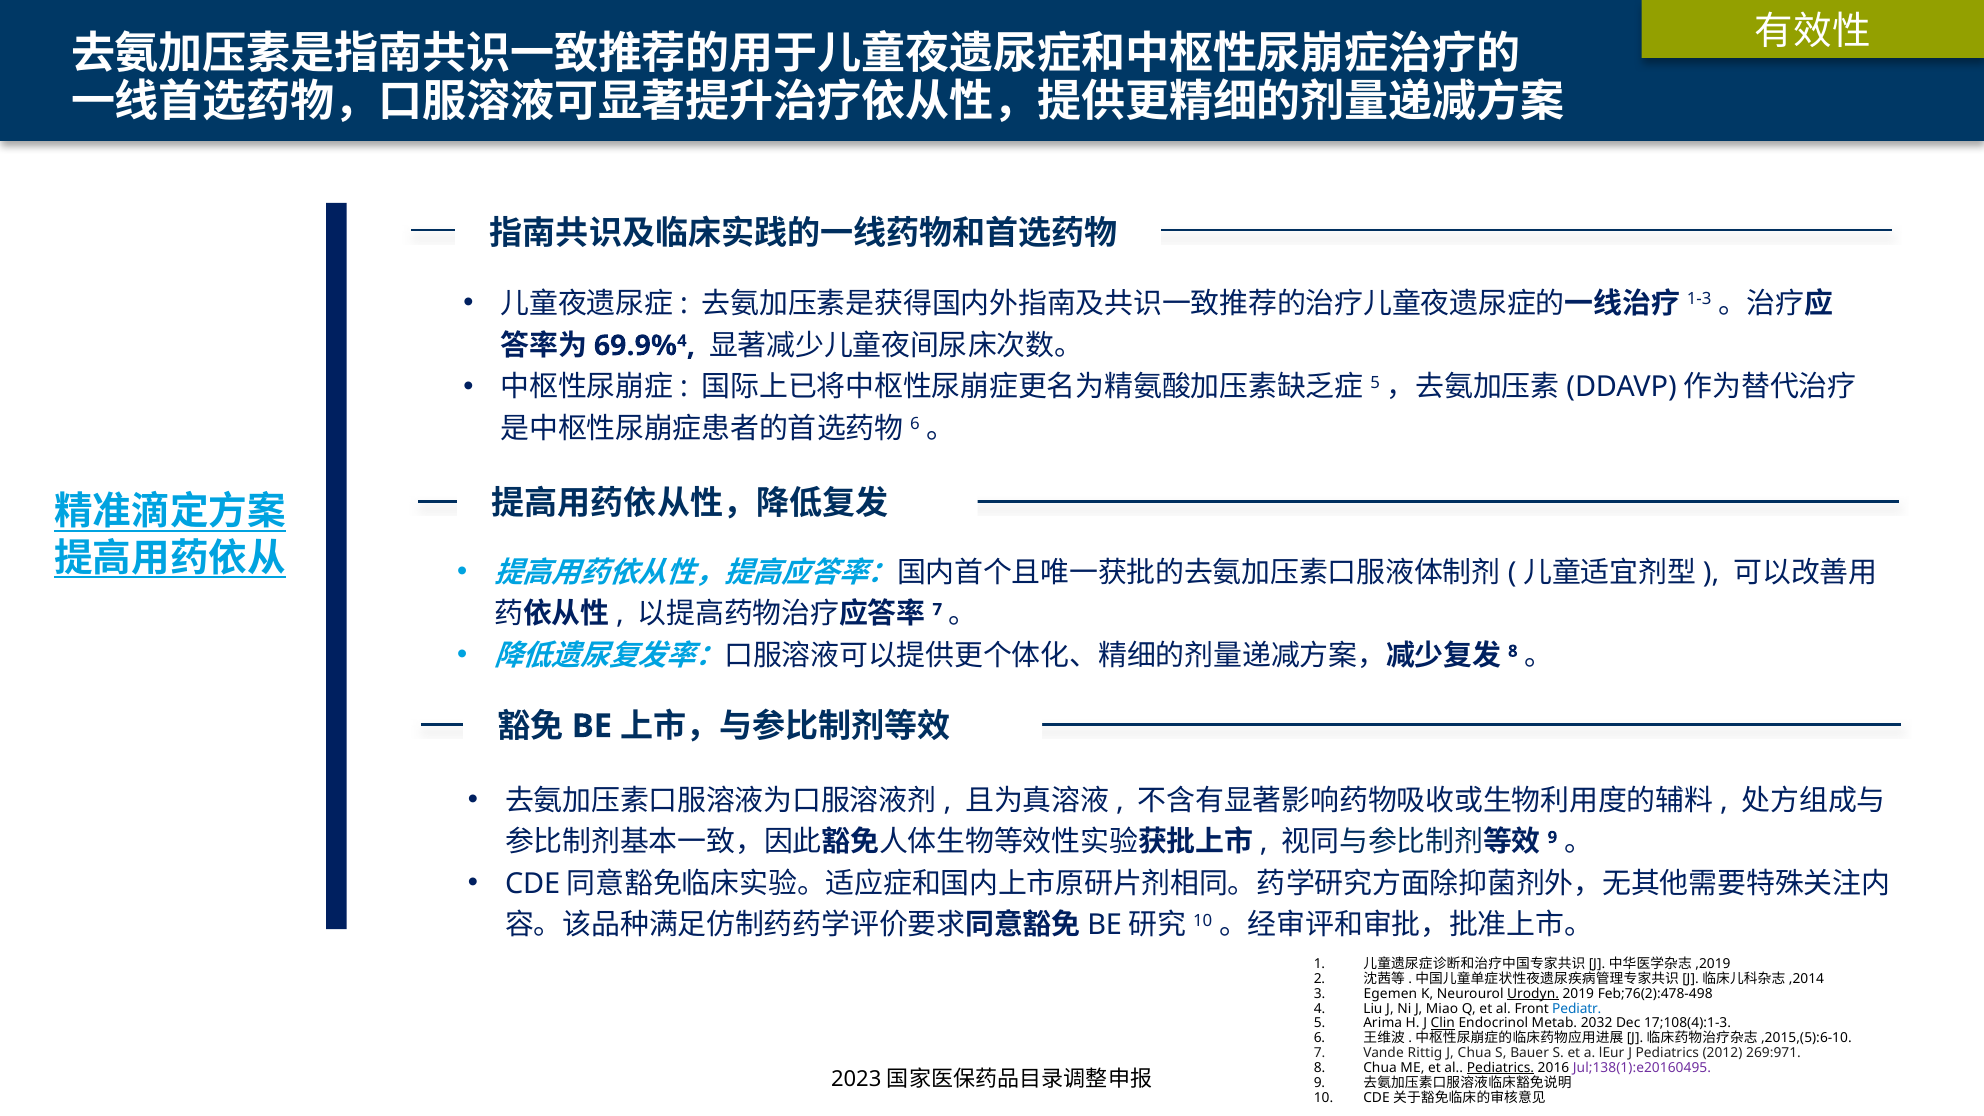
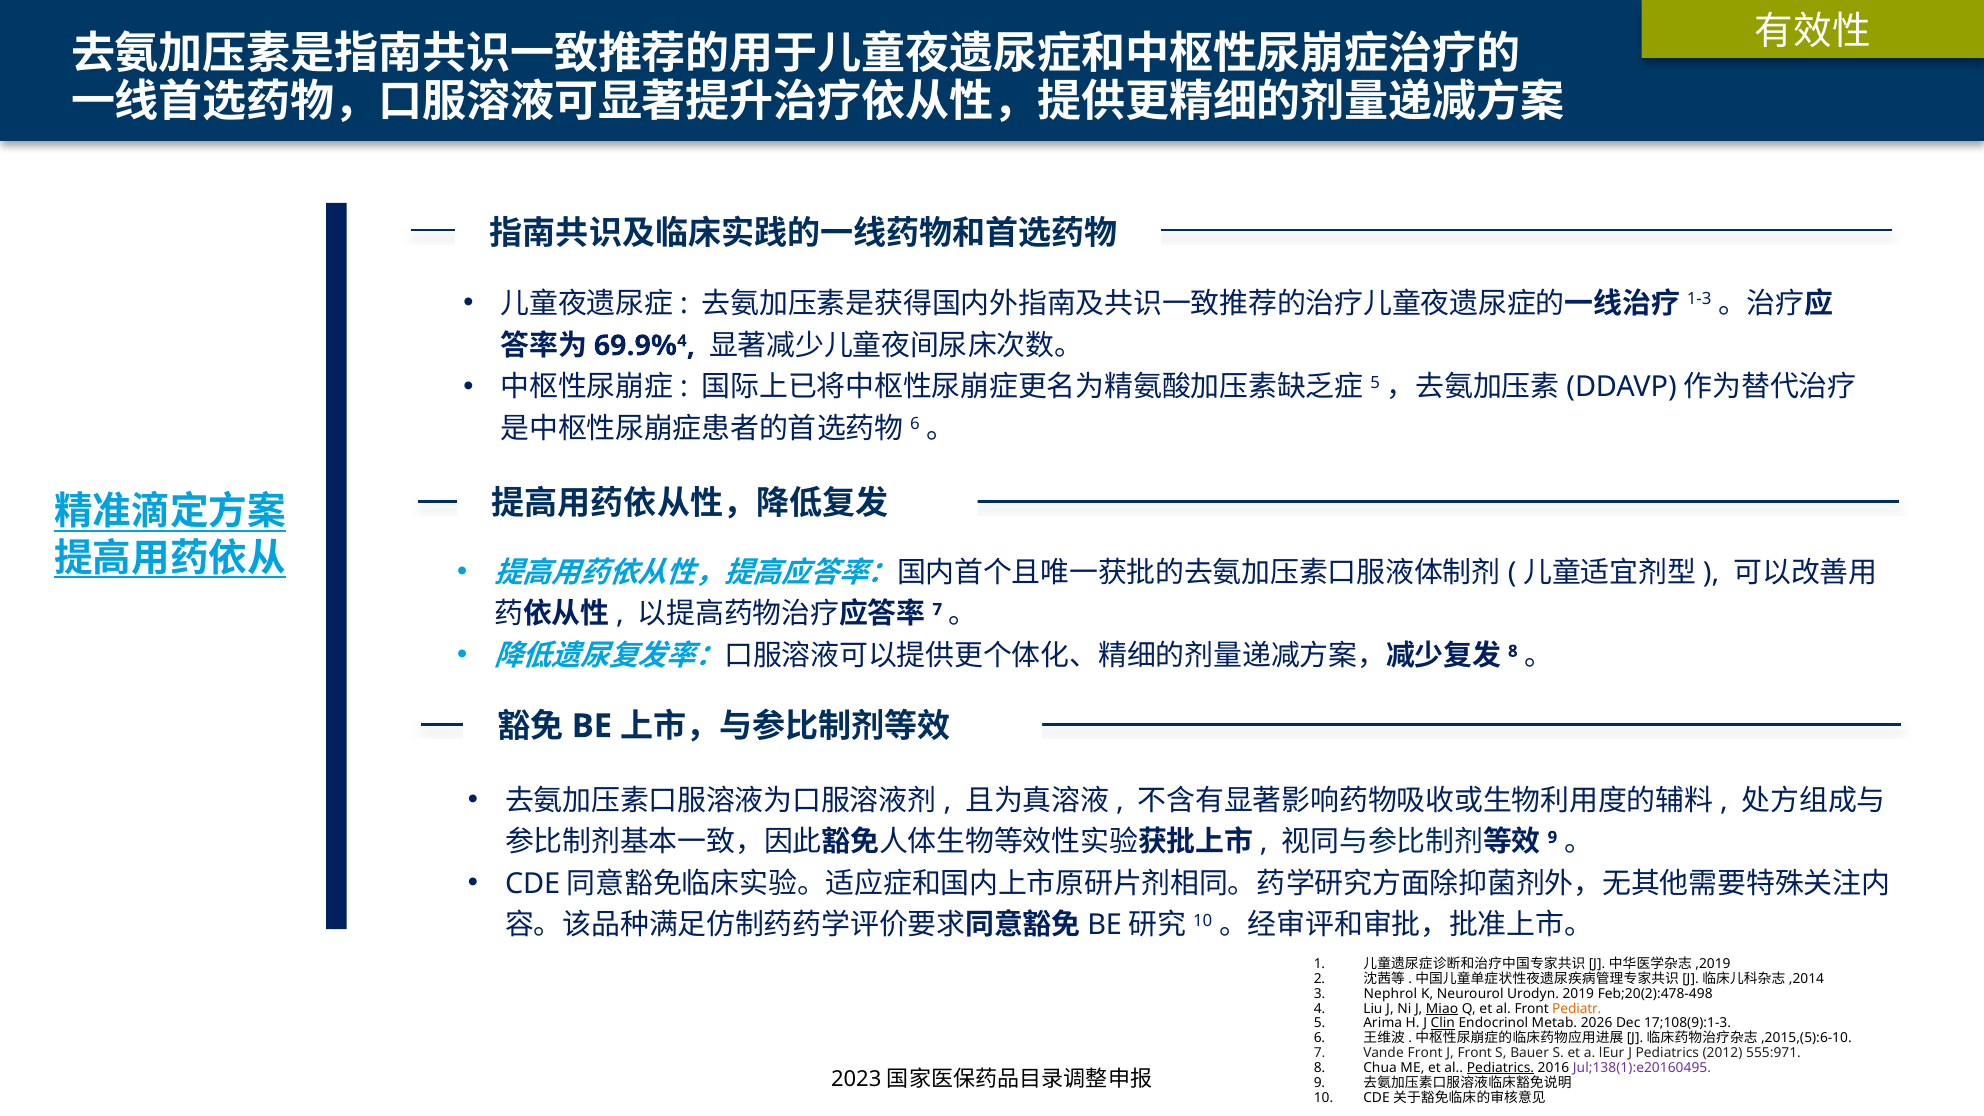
Egemen: Egemen -> Nephrol
Urodyn underline: present -> none
Feb;76(2):478-498: Feb;76(2):478-498 -> Feb;20(2):478-498
Miao underline: none -> present
Pediatr colour: blue -> orange
2032: 2032 -> 2026
17;108(4):1-3: 17;108(4):1-3 -> 17;108(9):1-3
Vande Rittig: Rittig -> Front
J Chua: Chua -> Front
269:971: 269:971 -> 555:971
